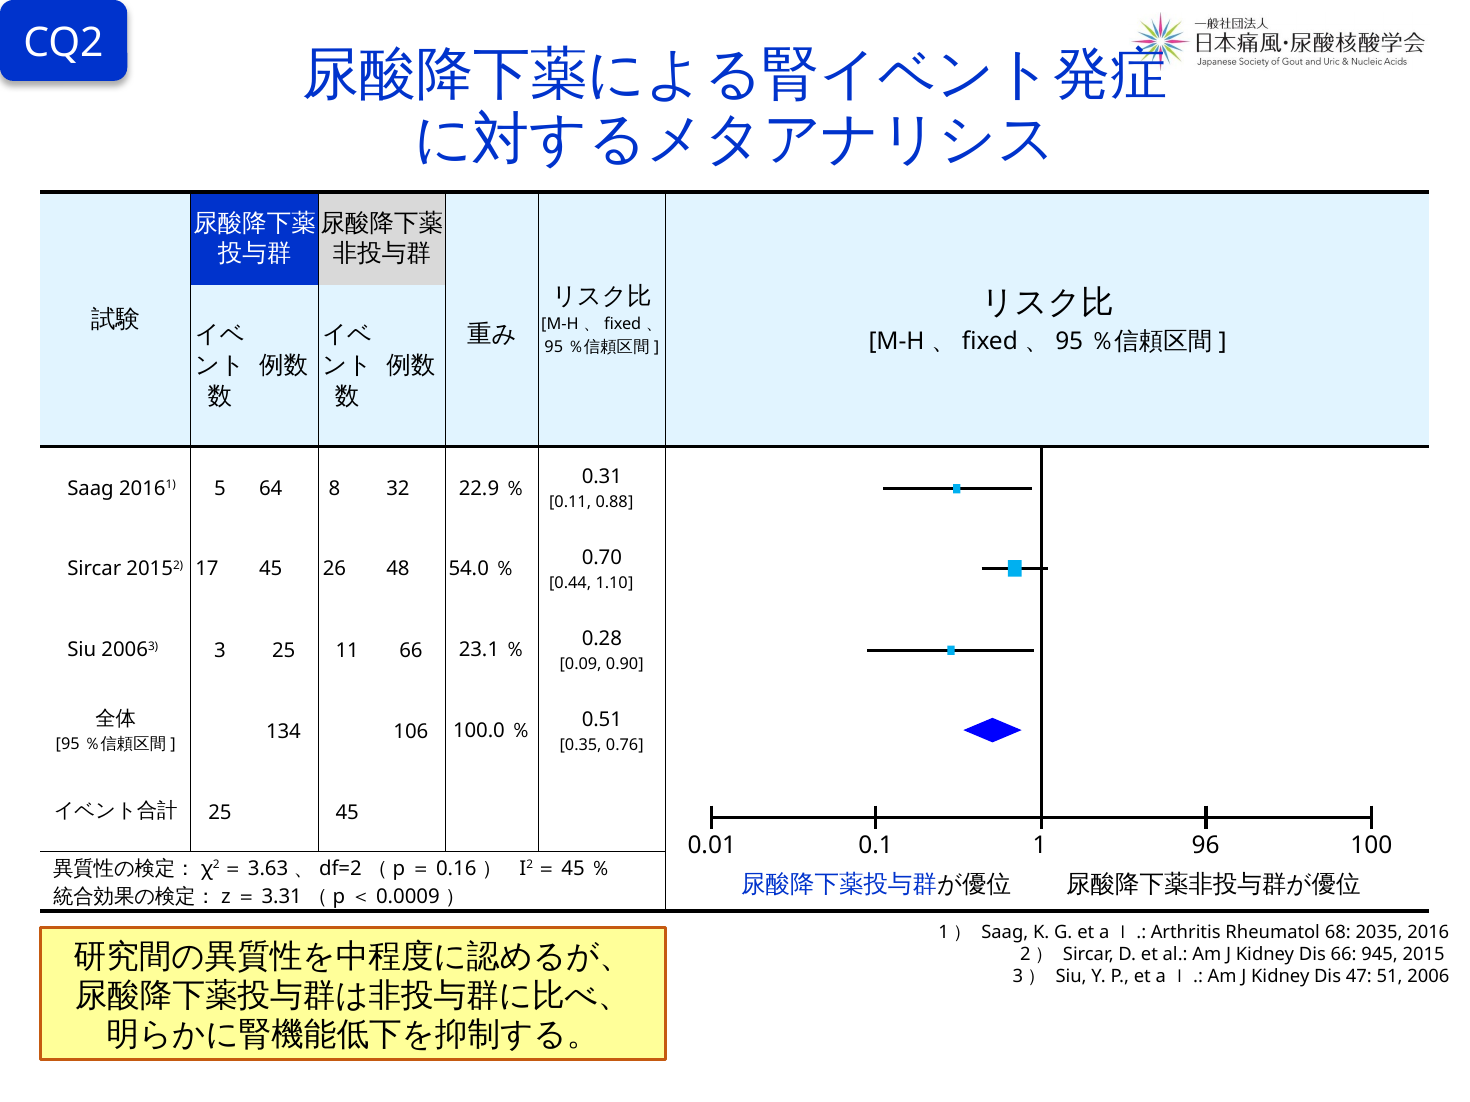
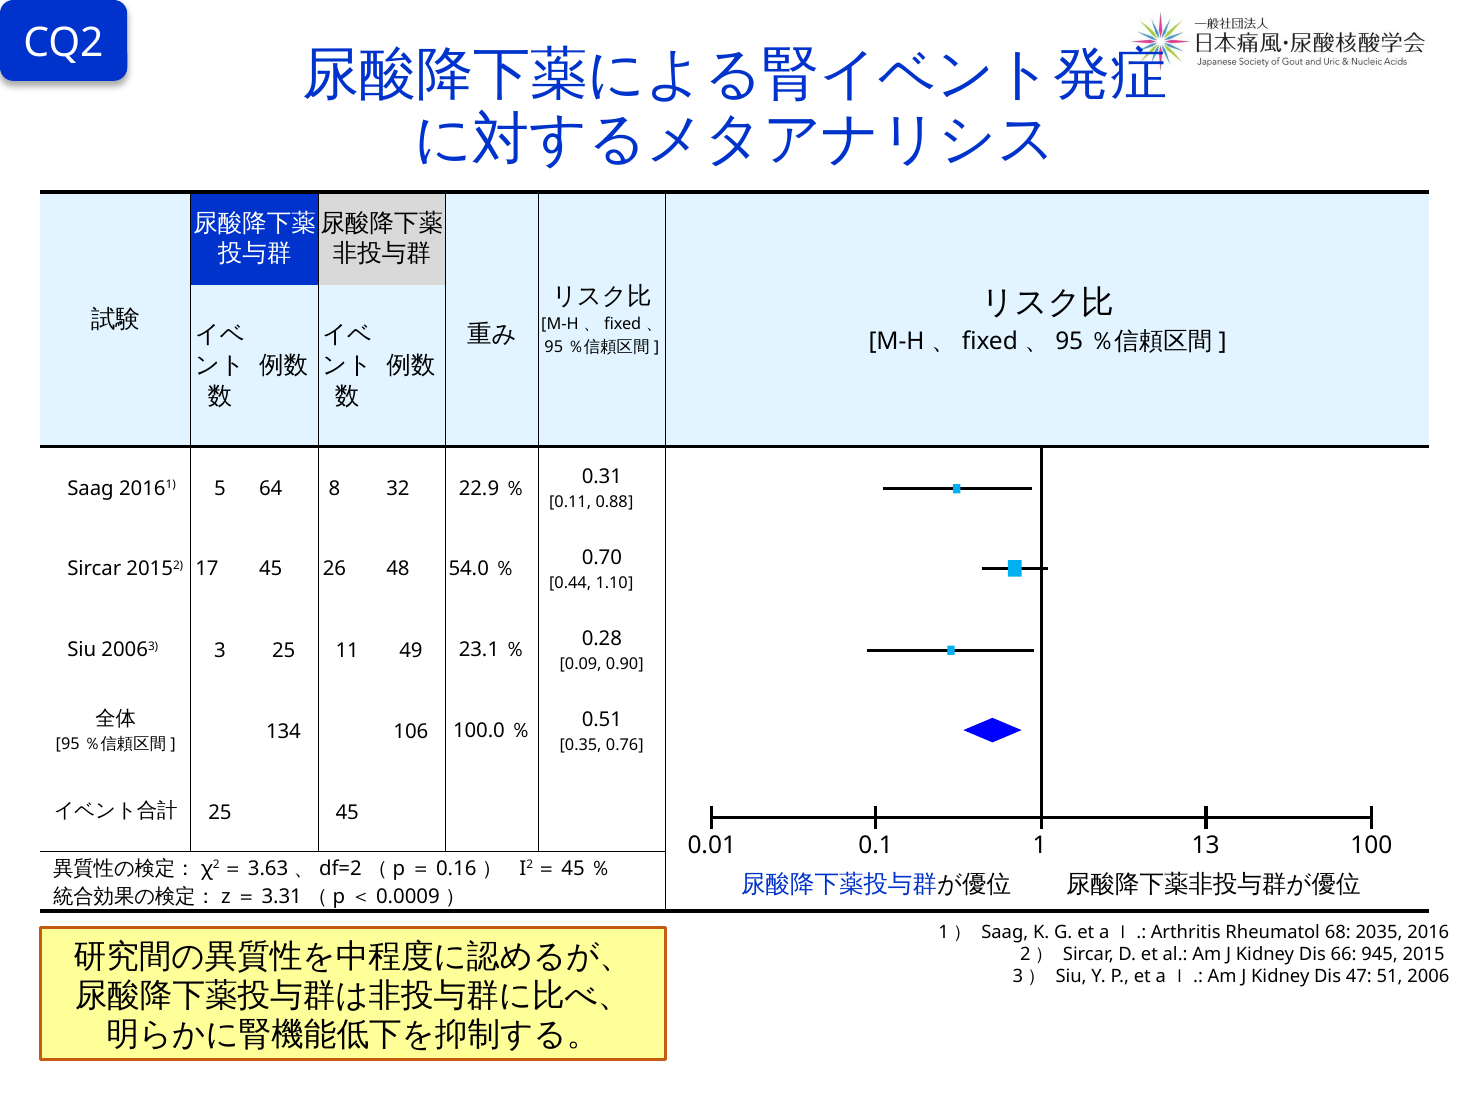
11 66: 66 -> 49
96: 96 -> 13
